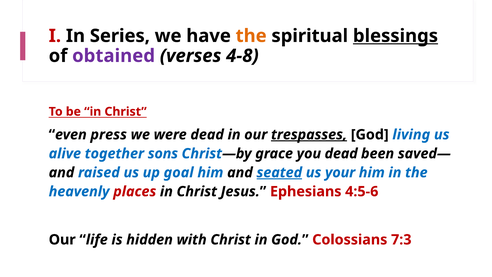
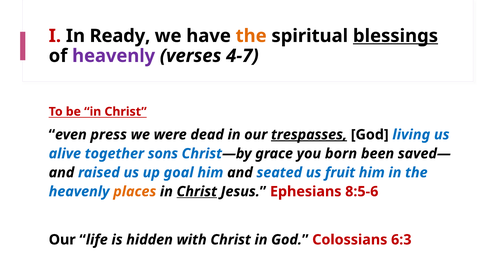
Series: Series -> Ready
of obtained: obtained -> heavenly
4-8: 4-8 -> 4-7
you dead: dead -> born
seated underline: present -> none
your: your -> fruit
places colour: red -> orange
Christ at (197, 191) underline: none -> present
4:5-6: 4:5-6 -> 8:5-6
7:3: 7:3 -> 6:3
